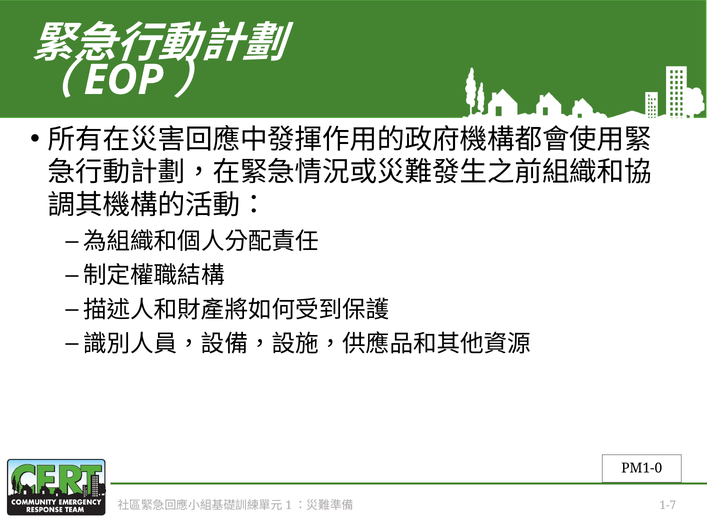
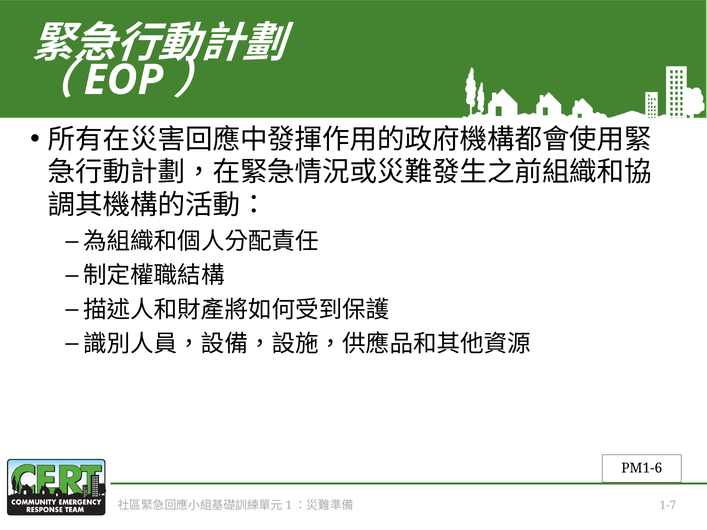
PM1-0: PM1-0 -> PM1-6
